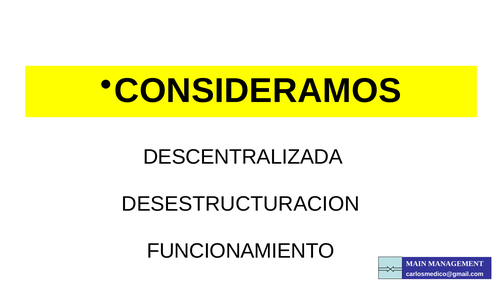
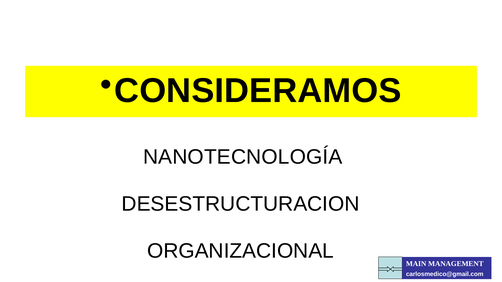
DESCENTRALIZADA: DESCENTRALIZADA -> NANOTECNOLOGÍA
FUNCIONAMIENTO: FUNCIONAMIENTO -> ORGANIZACIONAL
